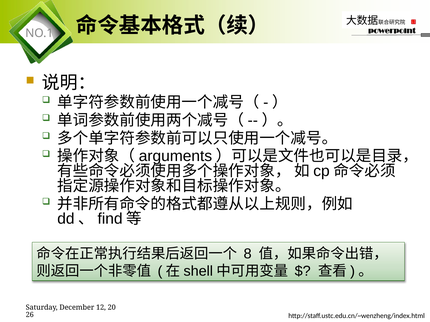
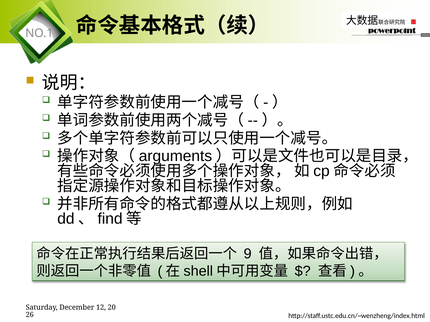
8: 8 -> 9
